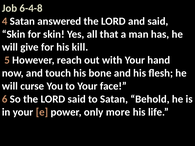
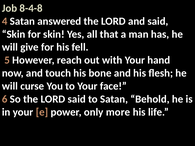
6-4-8: 6-4-8 -> 8-4-8
kill: kill -> fell
